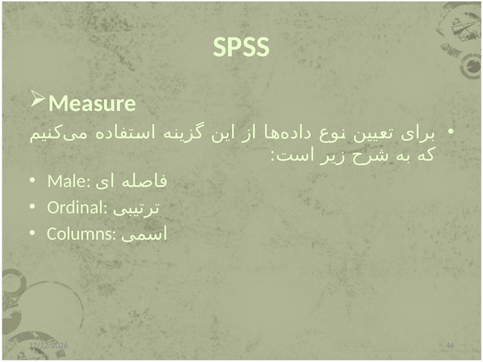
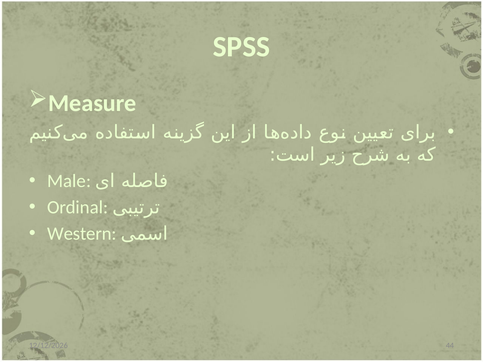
Columns: Columns -> Western
